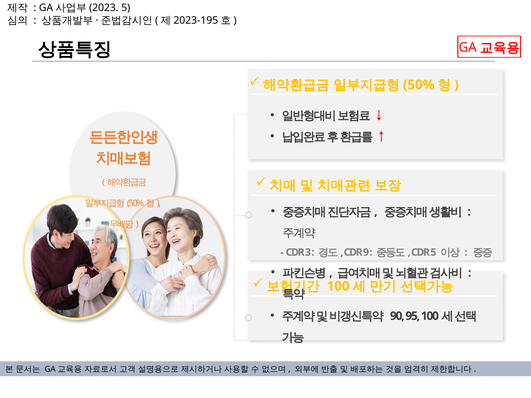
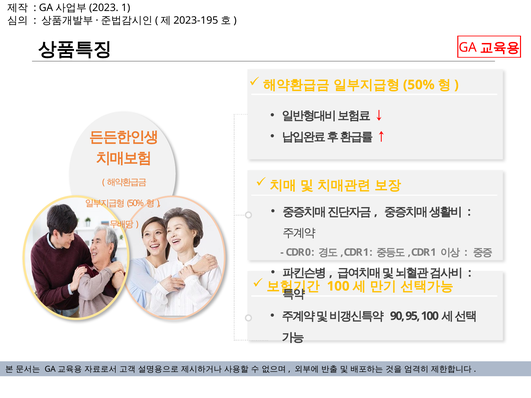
5 at (126, 8): 5 -> 1
3: 3 -> 0
9 at (366, 252): 9 -> 1
5 at (433, 252): 5 -> 1
